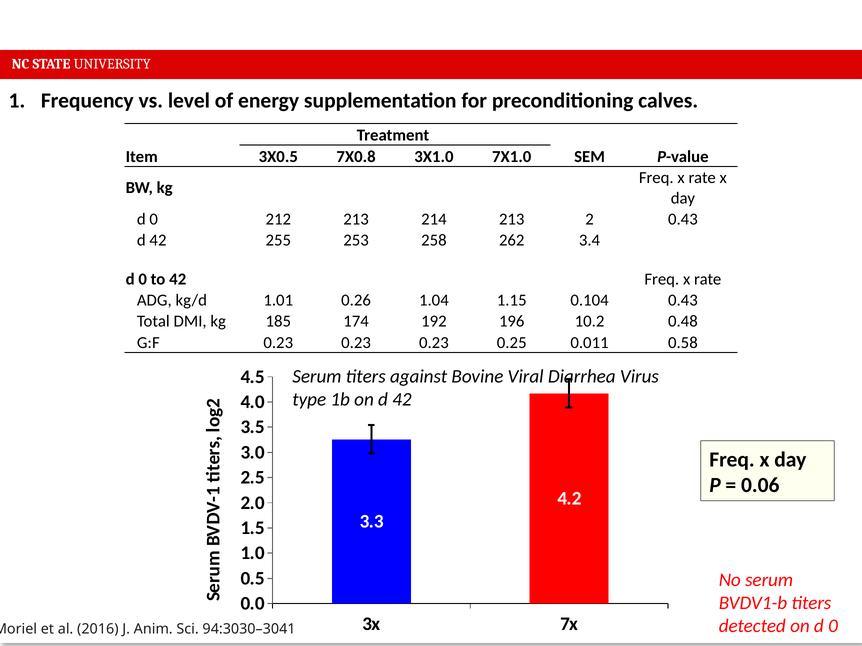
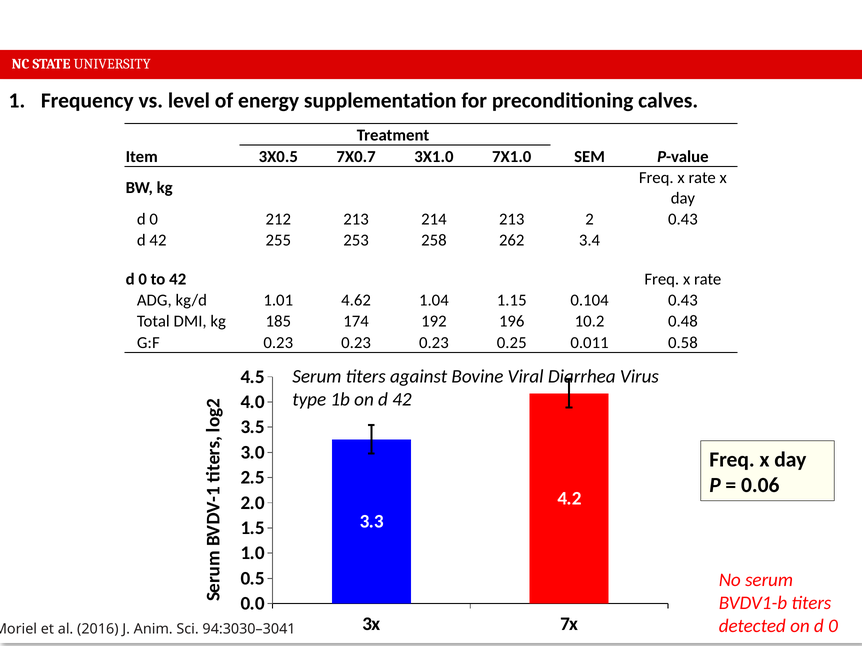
7X0.8: 7X0.8 -> 7X0.7
0.26: 0.26 -> 4.62
